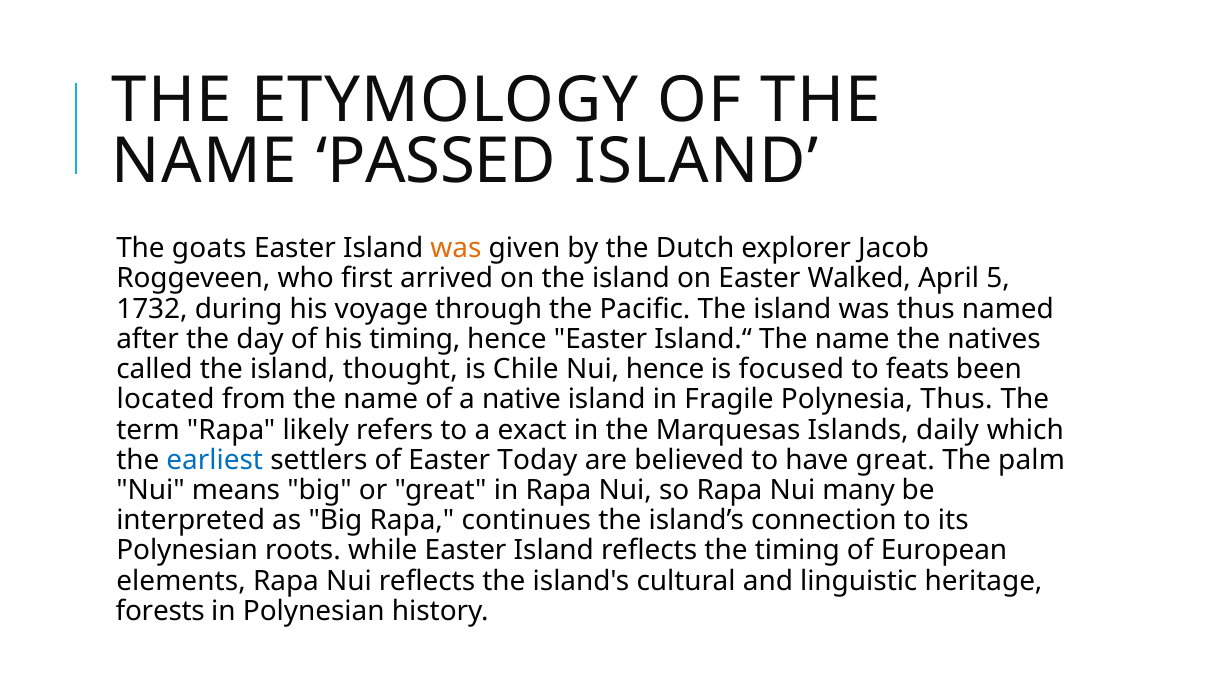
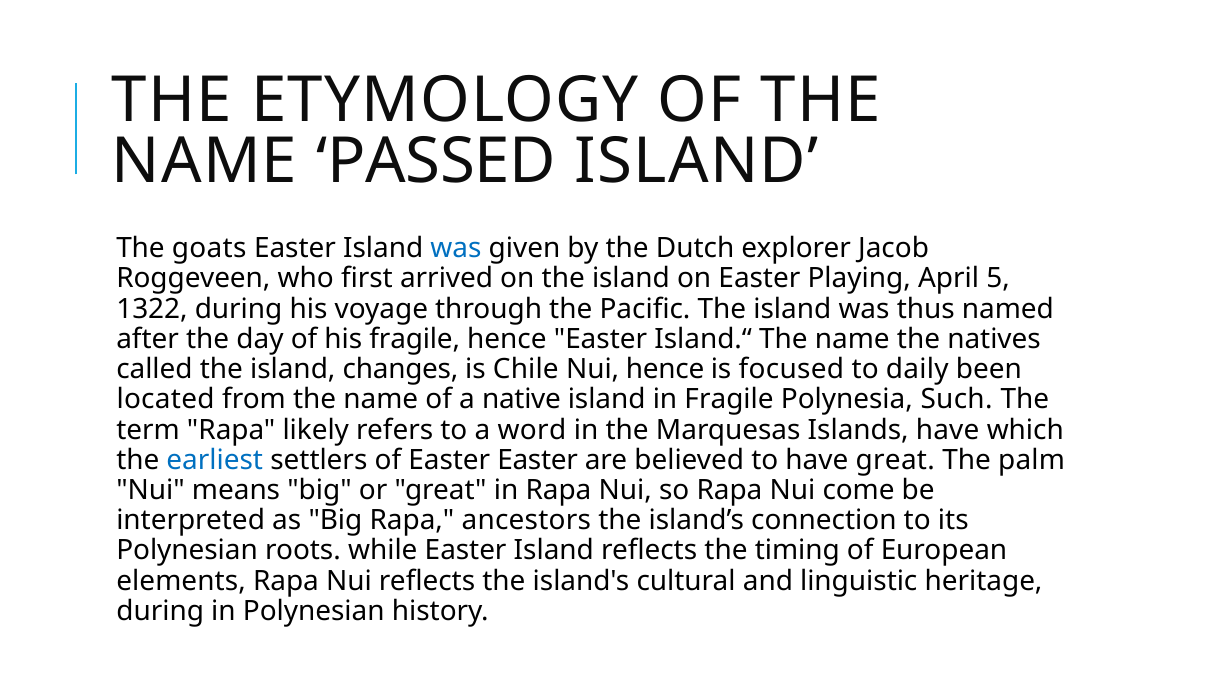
was at (456, 248) colour: orange -> blue
Walked: Walked -> Playing
1732: 1732 -> 1322
his timing: timing -> fragile
thought: thought -> changes
feats: feats -> daily
Polynesia Thus: Thus -> Such
exact: exact -> word
Islands daily: daily -> have
Easter Today: Today -> Easter
many: many -> come
continues: continues -> ancestors
forests at (160, 611): forests -> during
